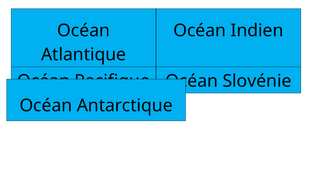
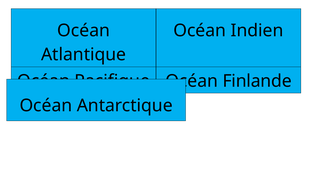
Slovénie: Slovénie -> Finlande
